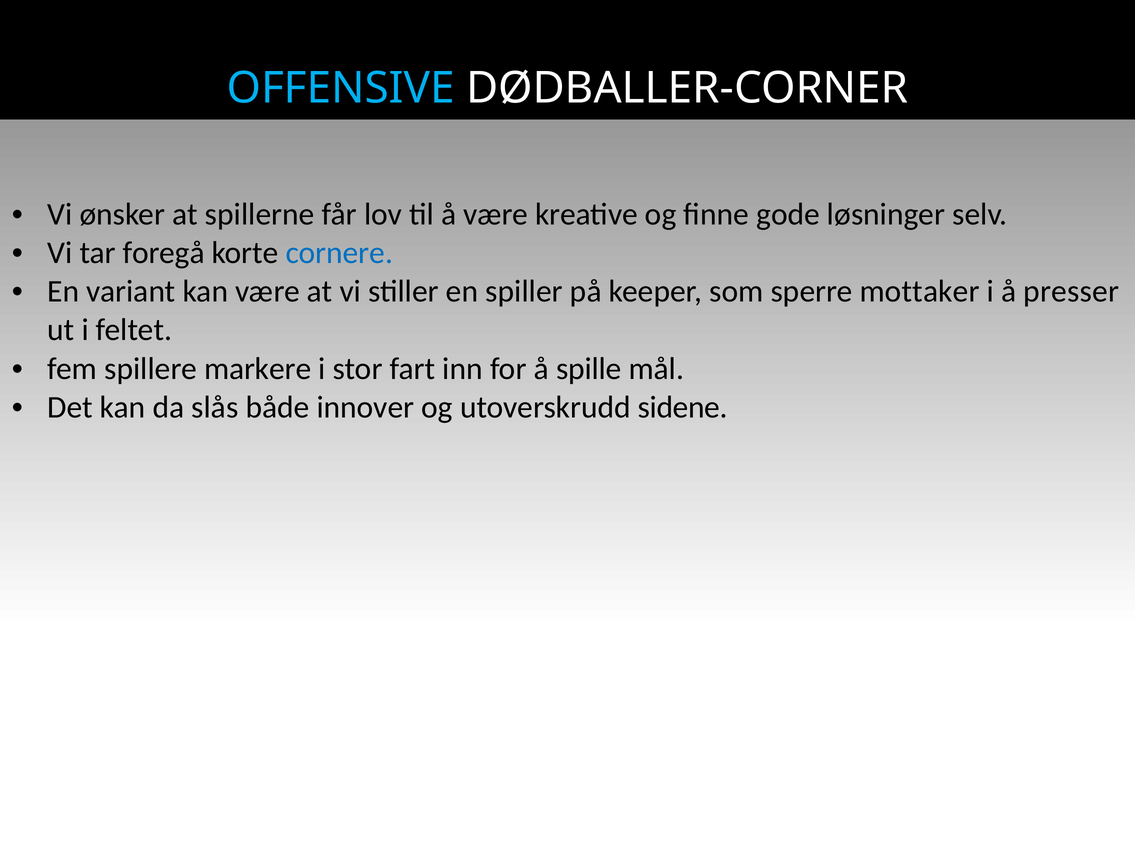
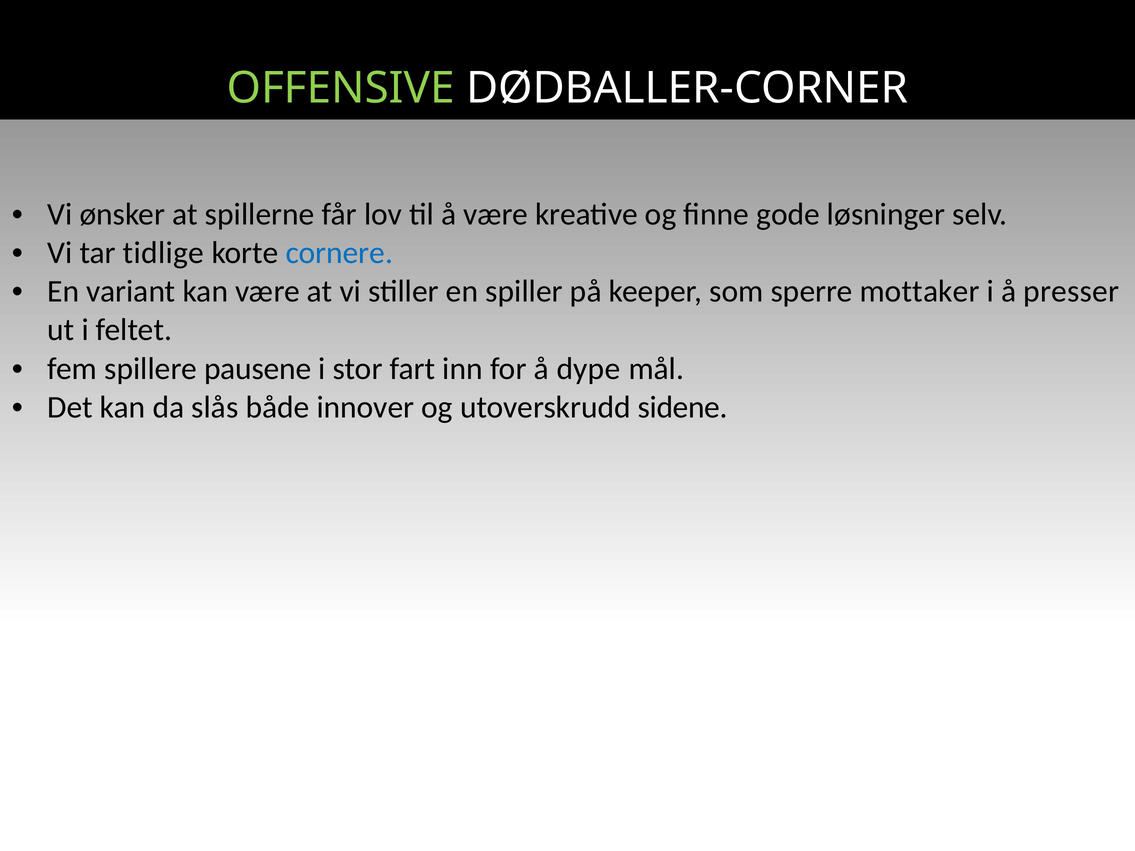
OFFENSIVE colour: light blue -> light green
foregå: foregå -> tidlige
markere: markere -> pausene
spille: spille -> dype
